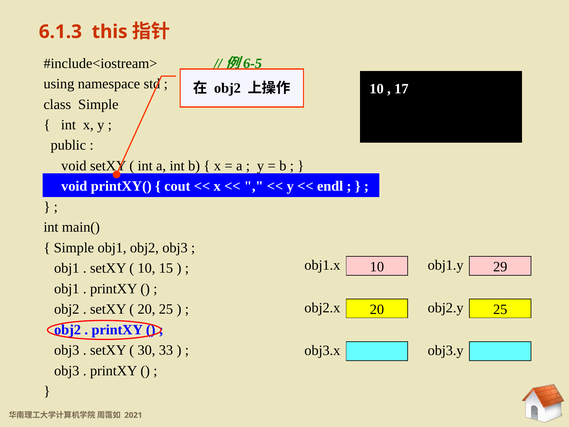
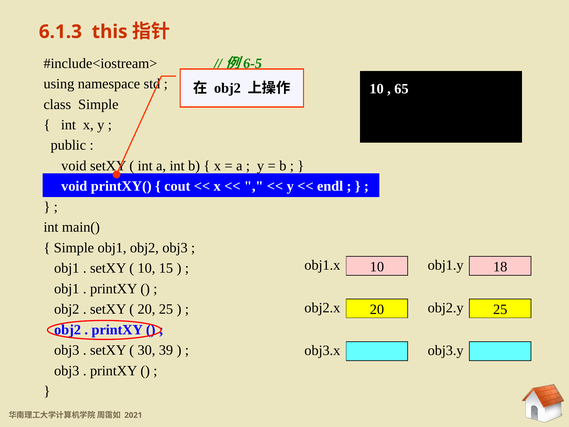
17: 17 -> 65
29: 29 -> 18
33: 33 -> 39
